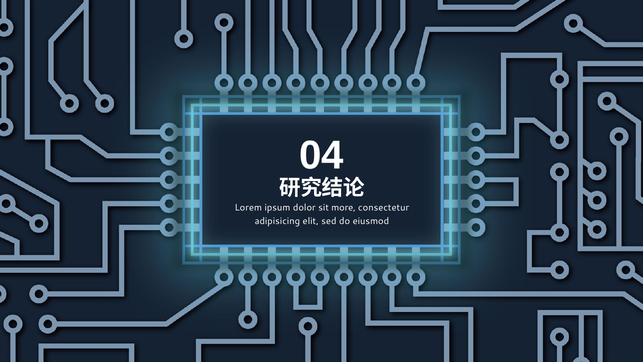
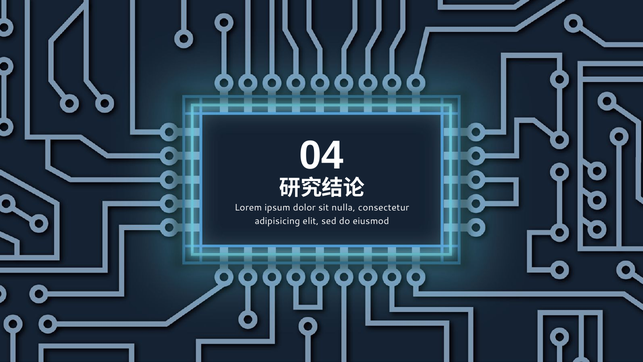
more: more -> nulla
